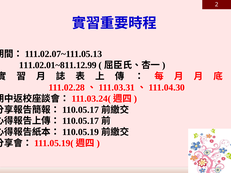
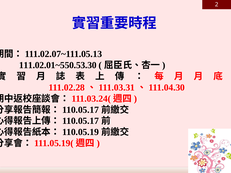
111.02.01~811.12.99: 111.02.01~811.12.99 -> 111.02.01~550.53.30
